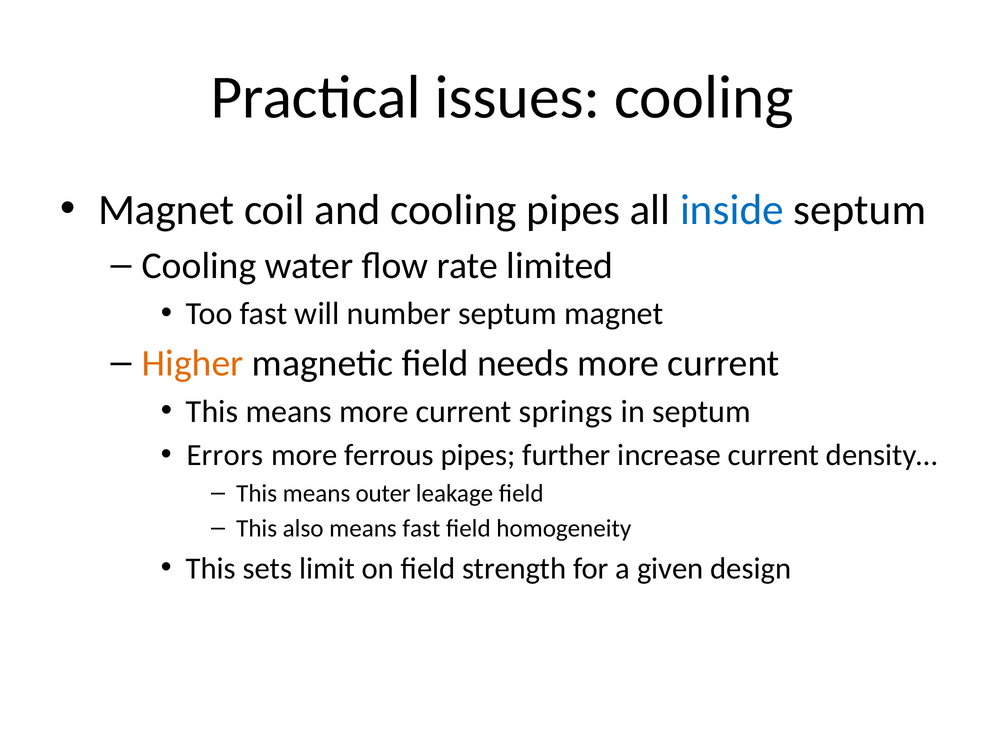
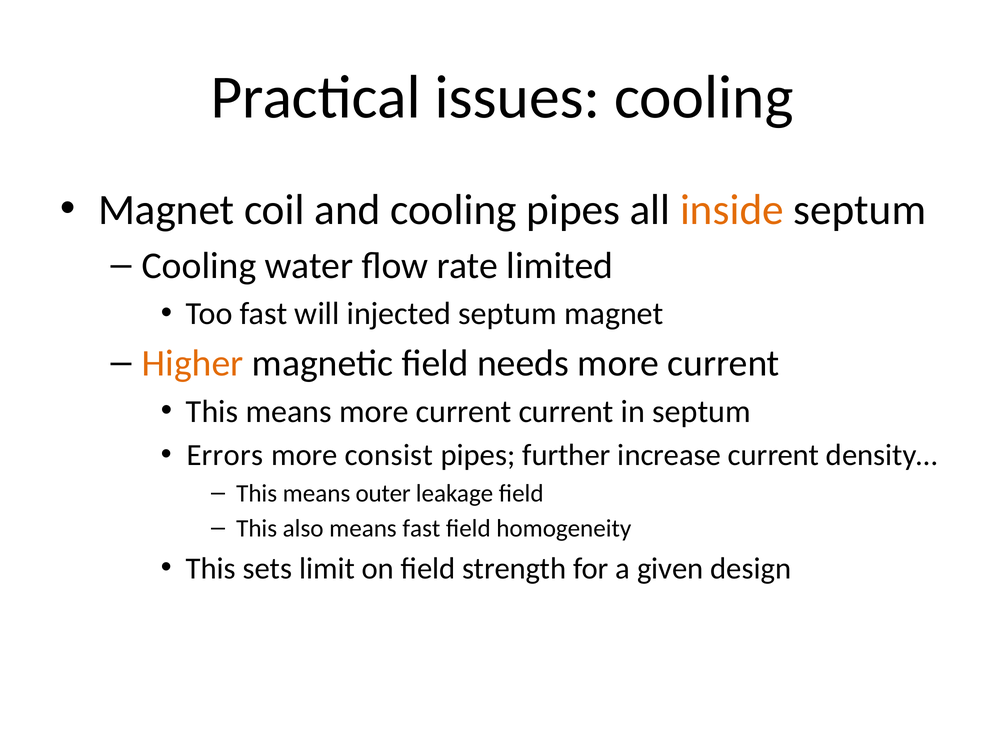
inside colour: blue -> orange
number: number -> injected
current springs: springs -> current
ferrous: ferrous -> consist
